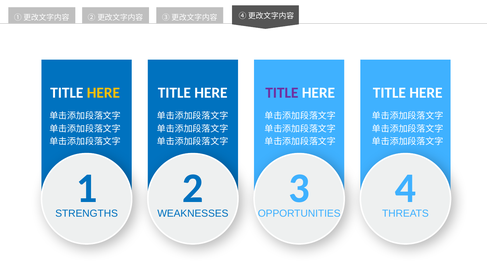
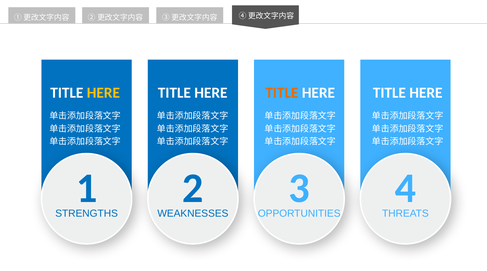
TITLE at (282, 93) colour: purple -> orange
